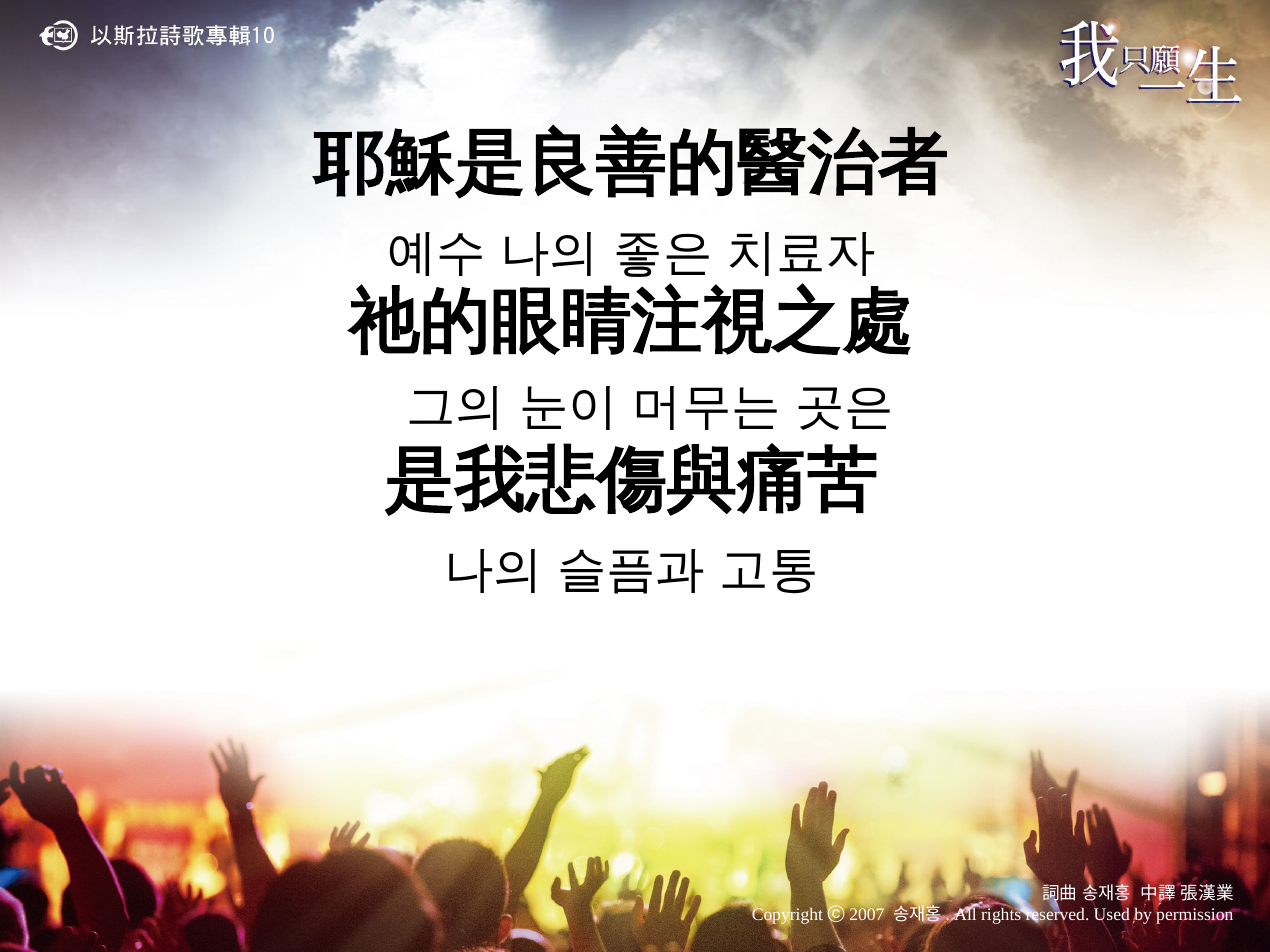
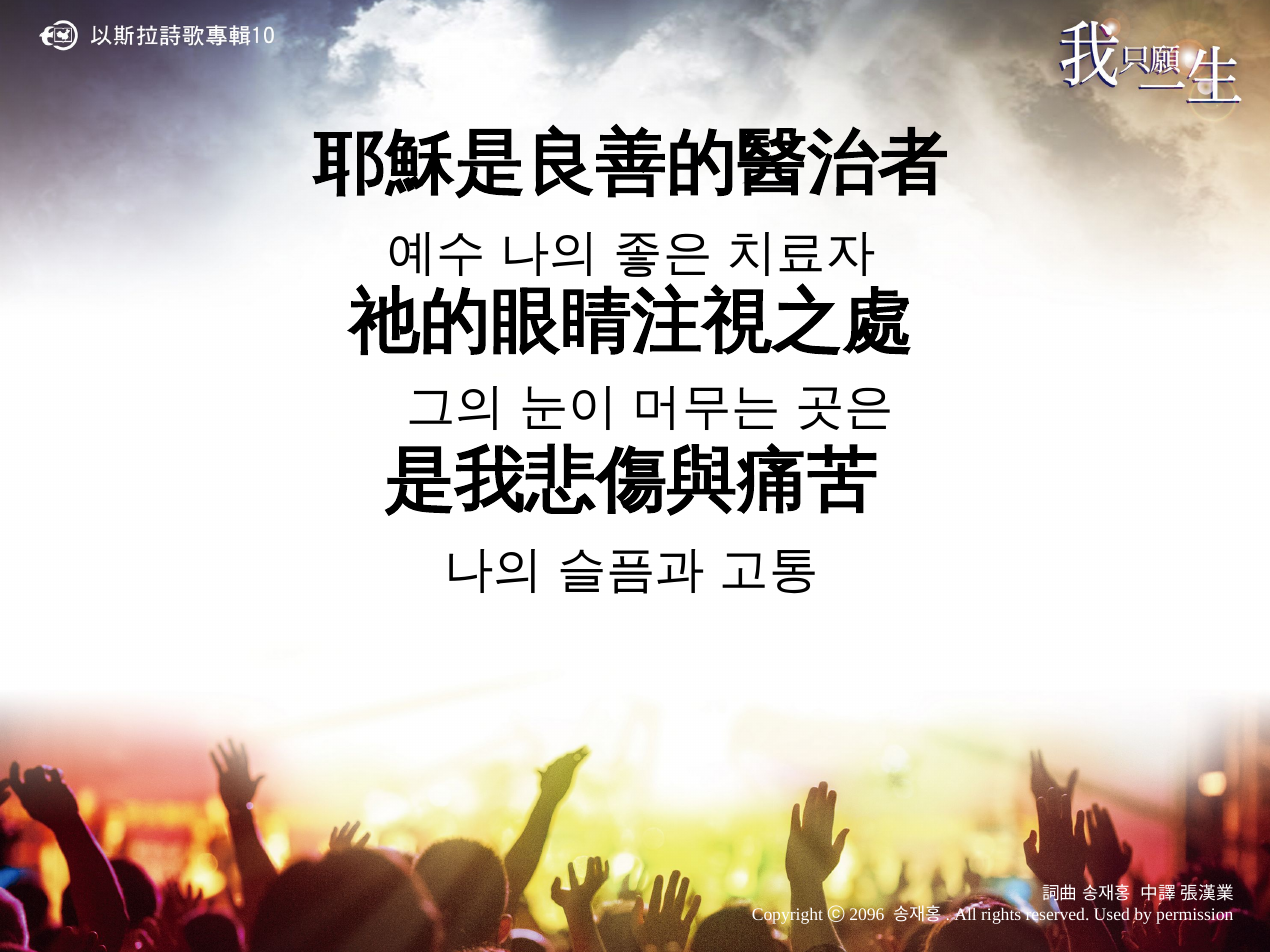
2007: 2007 -> 2096
